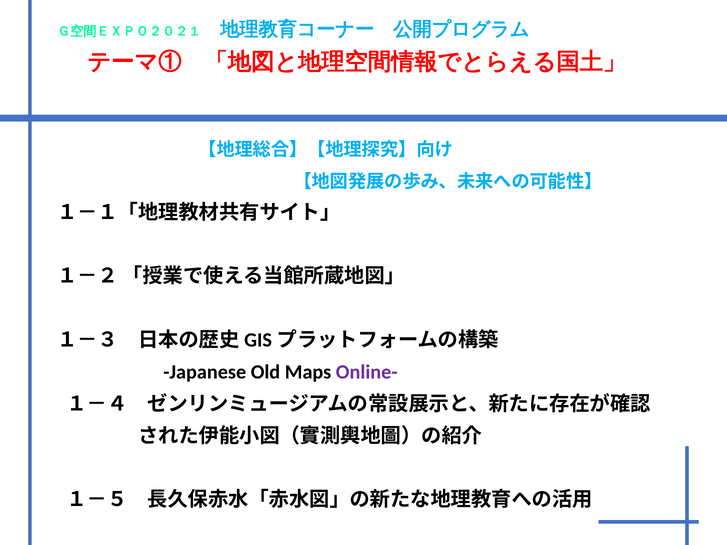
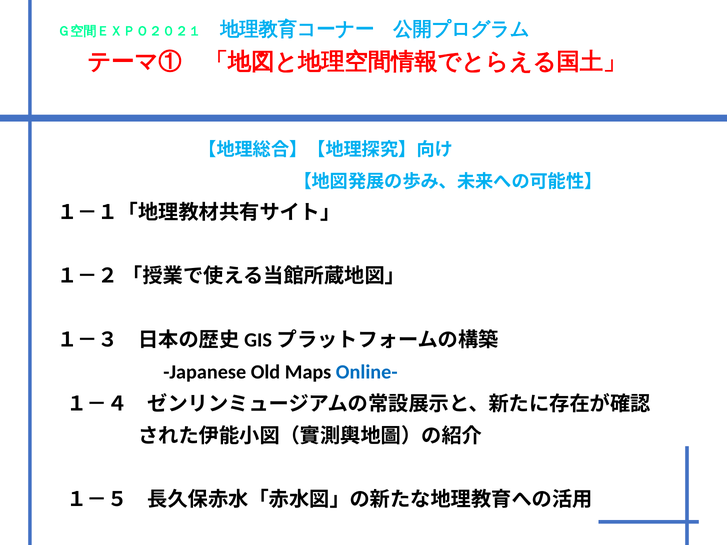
Online- colour: purple -> blue
